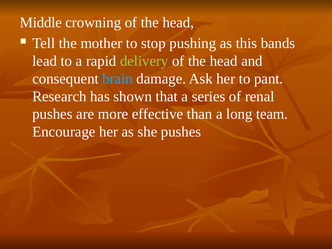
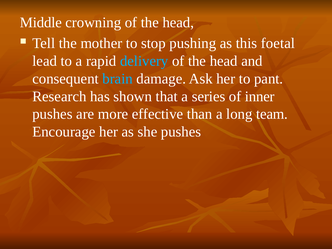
bands: bands -> foetal
delivery colour: light green -> light blue
renal: renal -> inner
